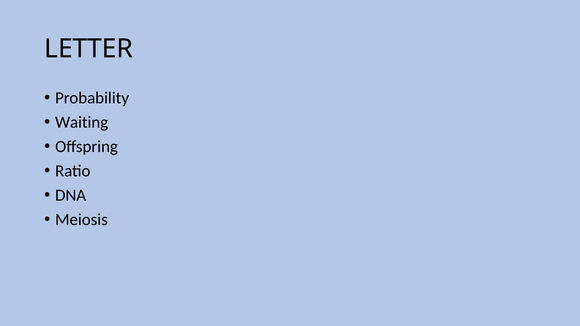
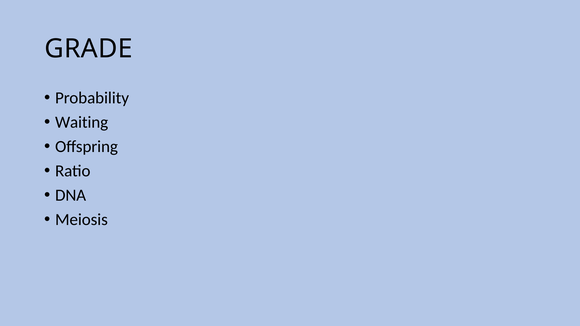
LETTER: LETTER -> GRADE
